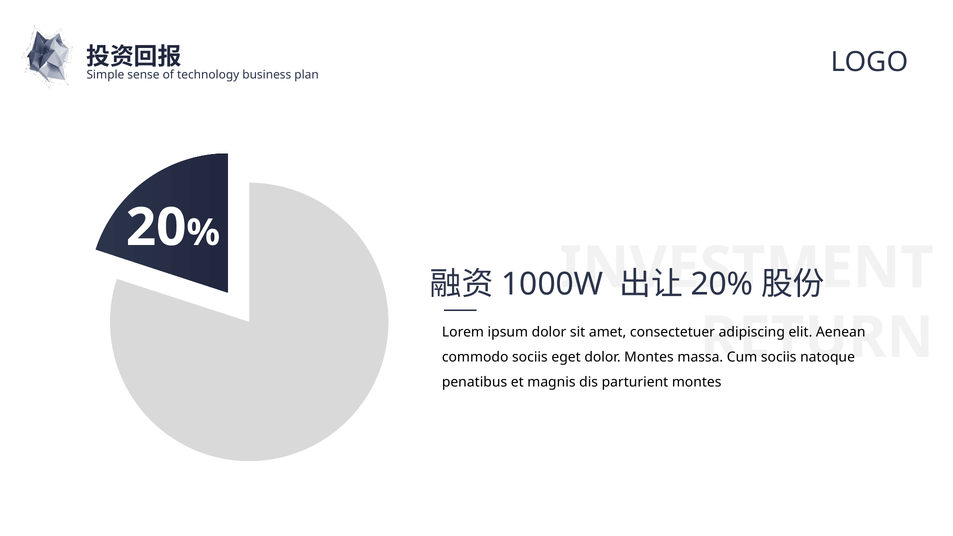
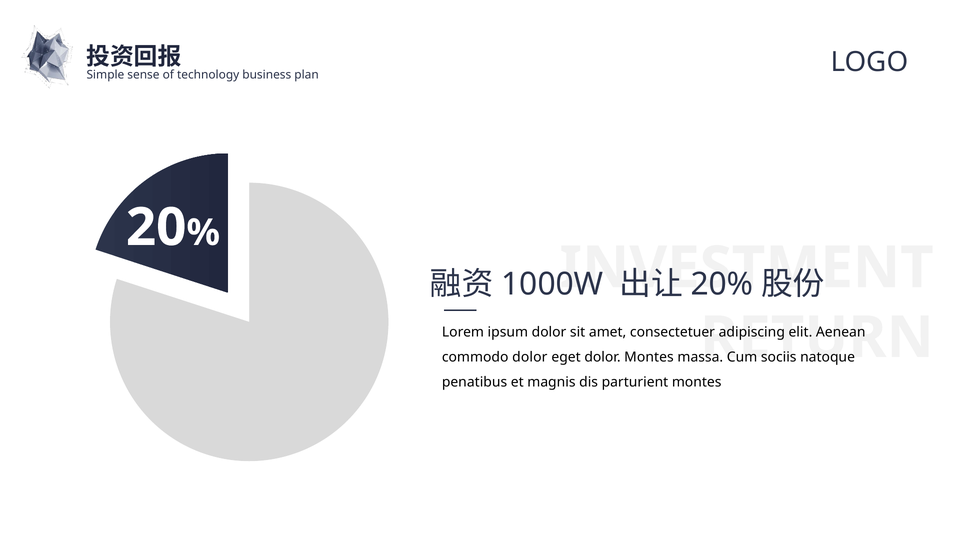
commodo sociis: sociis -> dolor
